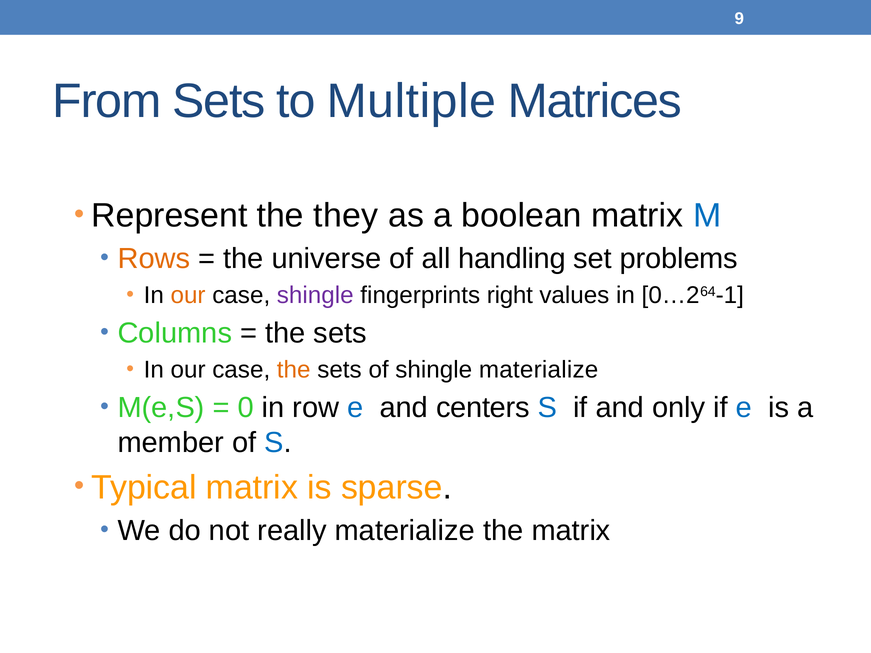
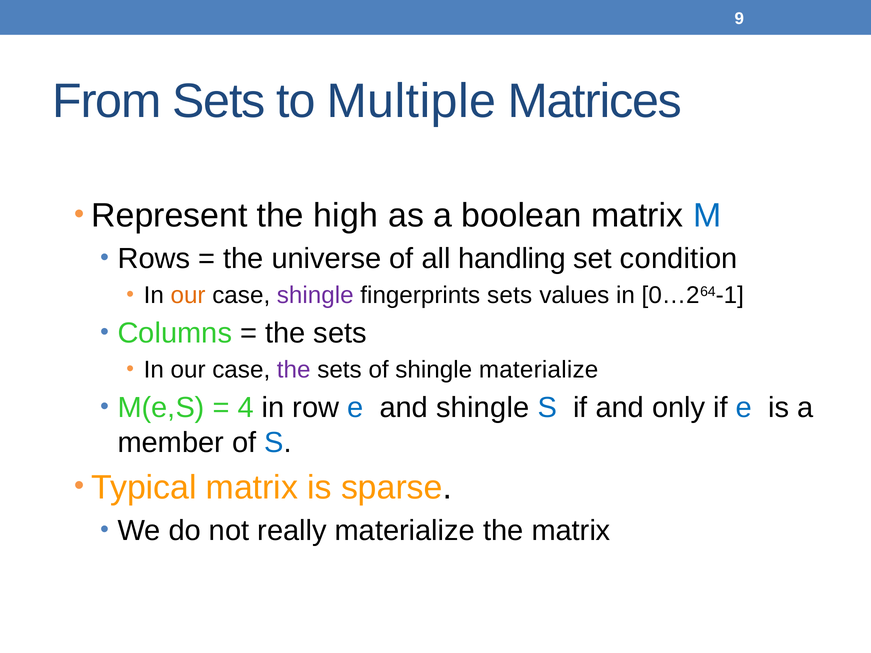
they: they -> high
Rows colour: orange -> black
problems: problems -> condition
fingerprints right: right -> sets
the at (294, 370) colour: orange -> purple
0: 0 -> 4
and centers: centers -> shingle
